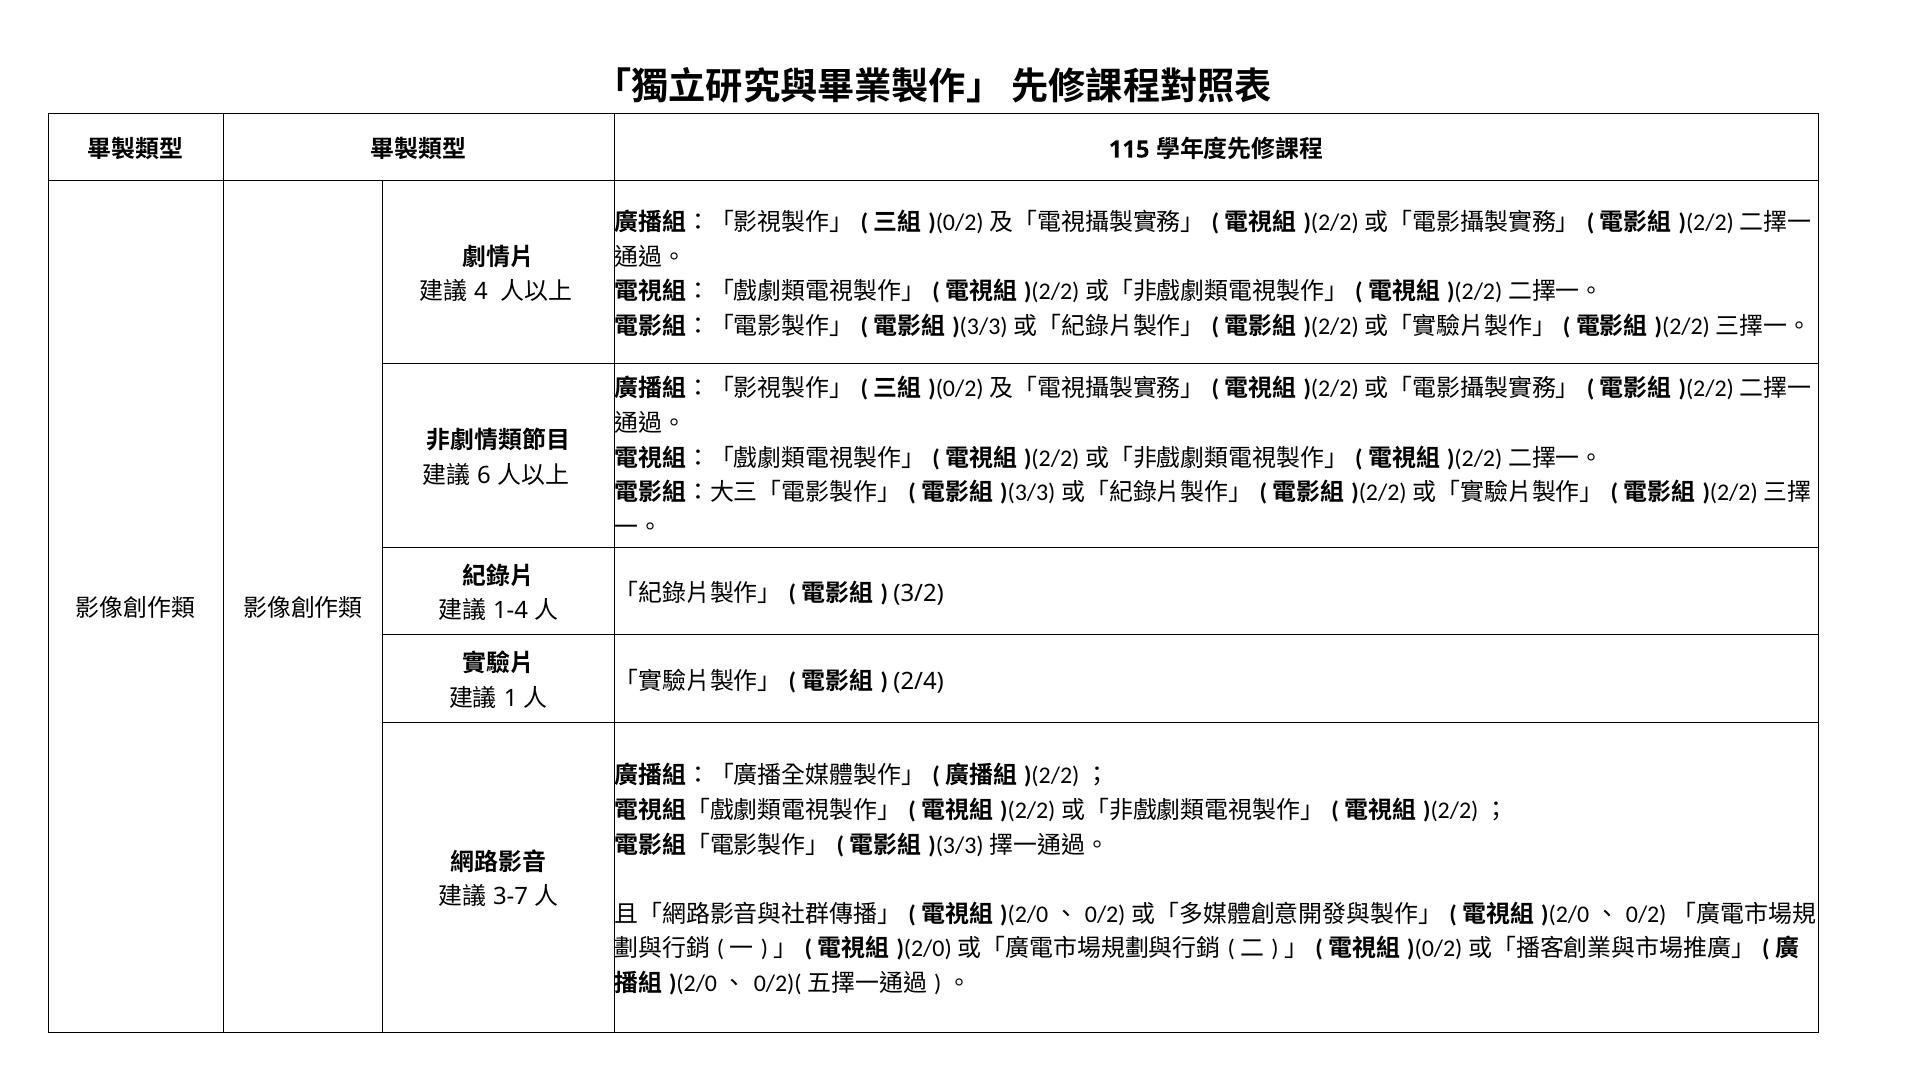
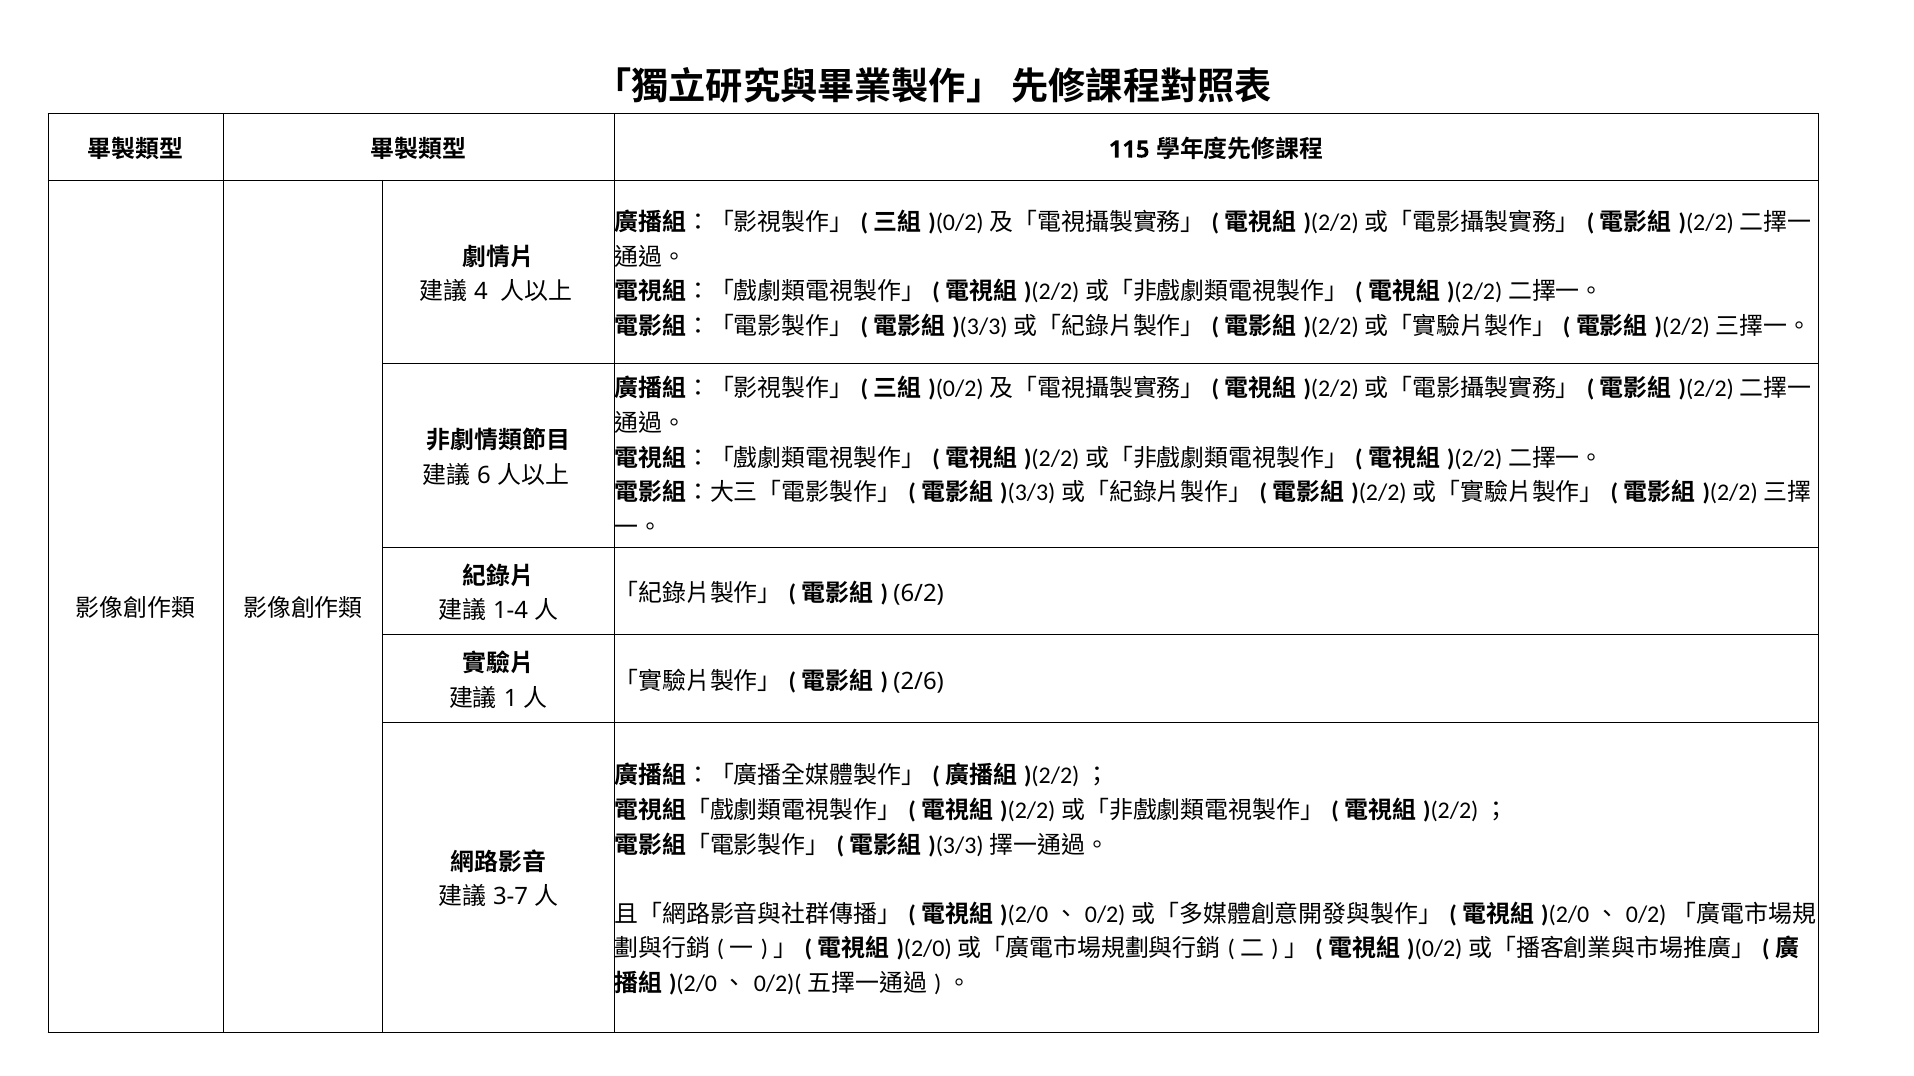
3/2: 3/2 -> 6/2
2/4: 2/4 -> 2/6
